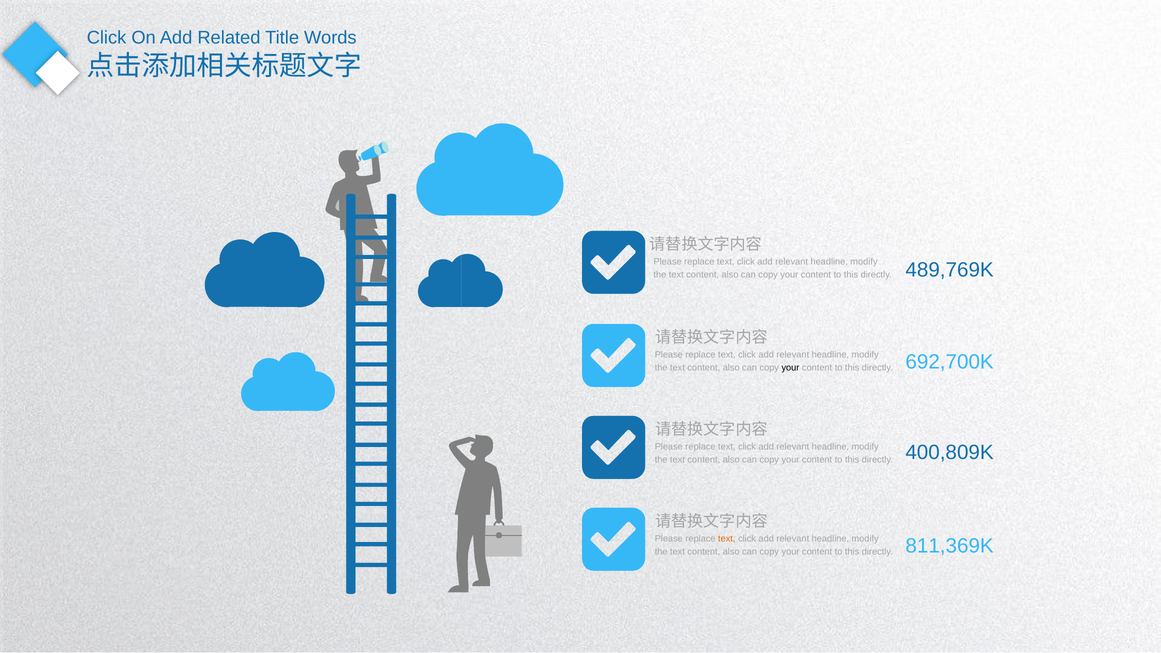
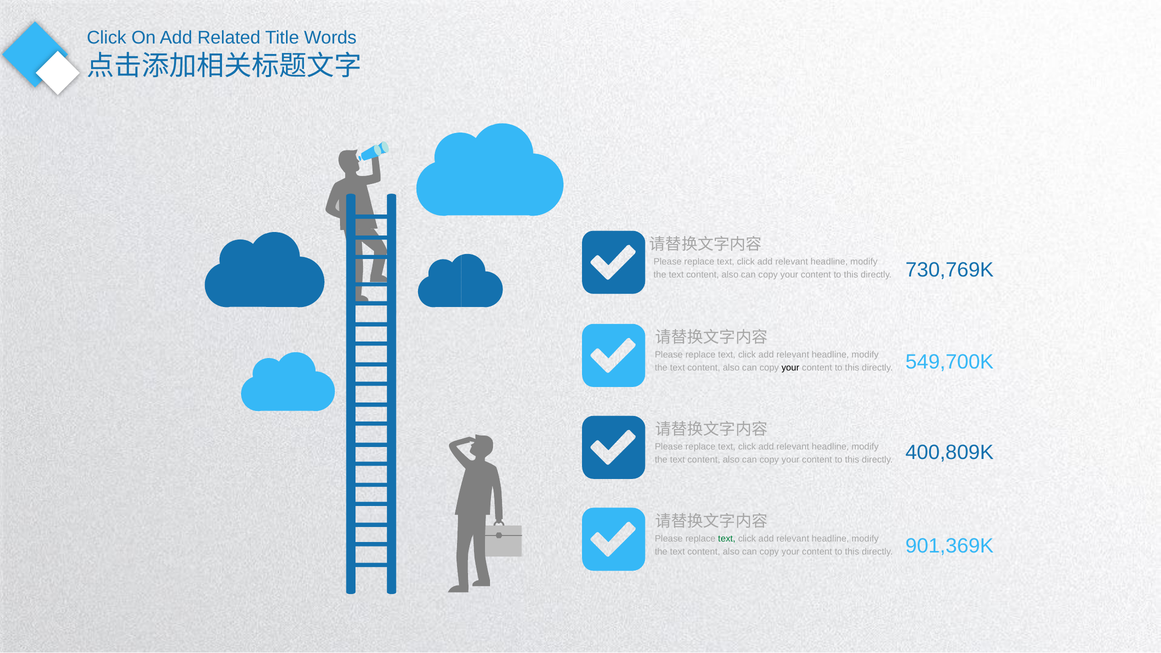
489,769K: 489,769K -> 730,769K
692,700K: 692,700K -> 549,700K
text at (727, 539) colour: orange -> green
811,369K: 811,369K -> 901,369K
